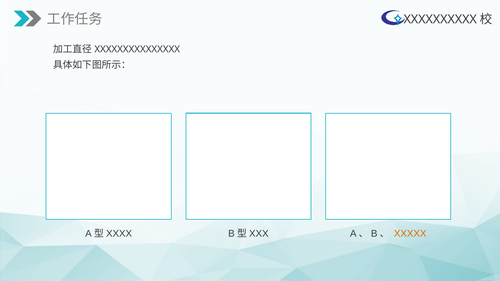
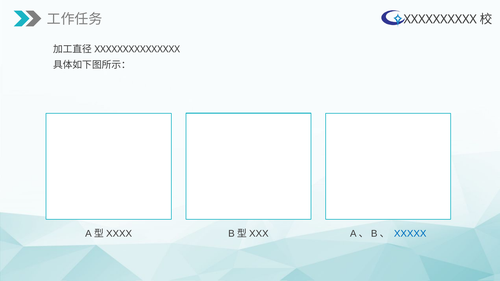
XXXXX colour: orange -> blue
